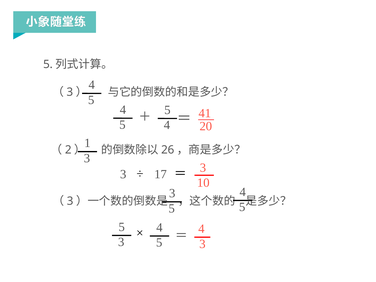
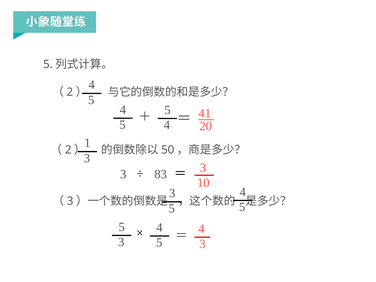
3 at (70, 92): 3 -> 2
26: 26 -> 50
17: 17 -> 83
